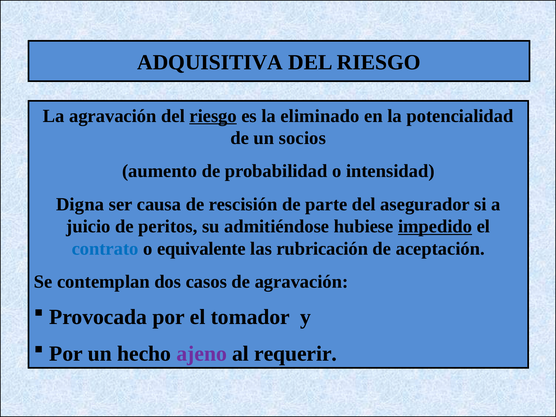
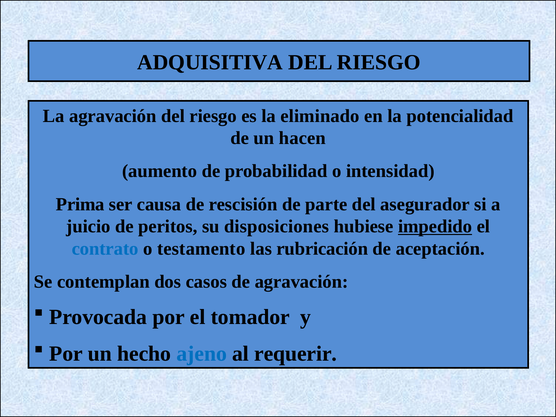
riesgo at (213, 116) underline: present -> none
socios: socios -> hacen
Digna: Digna -> Prima
admitiéndose: admitiéndose -> disposiciones
equivalente: equivalente -> testamento
ajeno colour: purple -> blue
